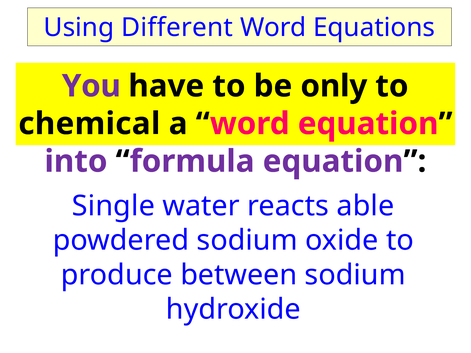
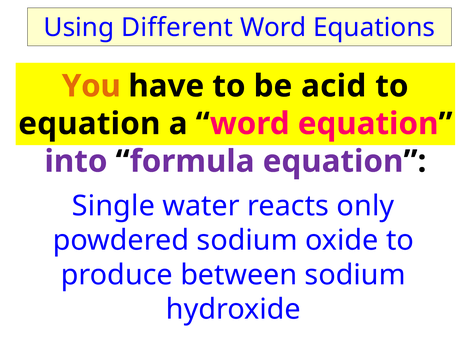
You colour: purple -> orange
only: only -> acid
chemical at (89, 124): chemical -> equation
able: able -> only
